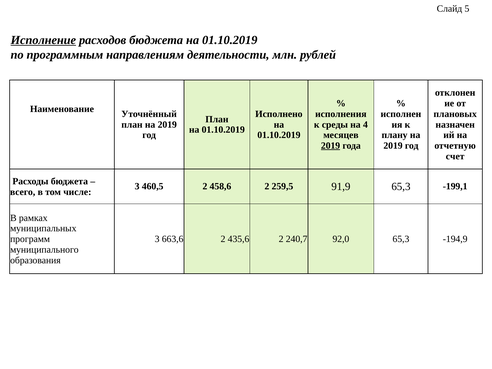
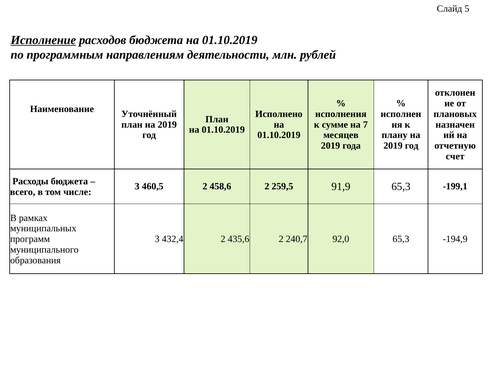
среды: среды -> сумме
4: 4 -> 7
2019 at (331, 146) underline: present -> none
663,6: 663,6 -> 432,4
